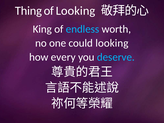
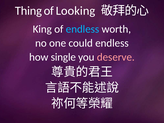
could looking: looking -> endless
every: every -> single
deserve colour: light blue -> pink
